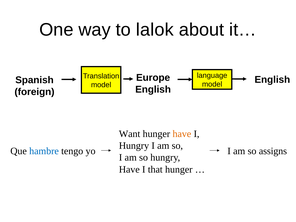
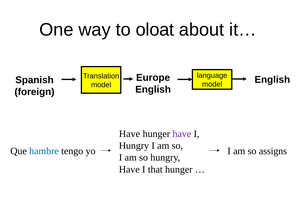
lalok: lalok -> oloat
Want at (130, 134): Want -> Have
have at (182, 134) colour: orange -> purple
